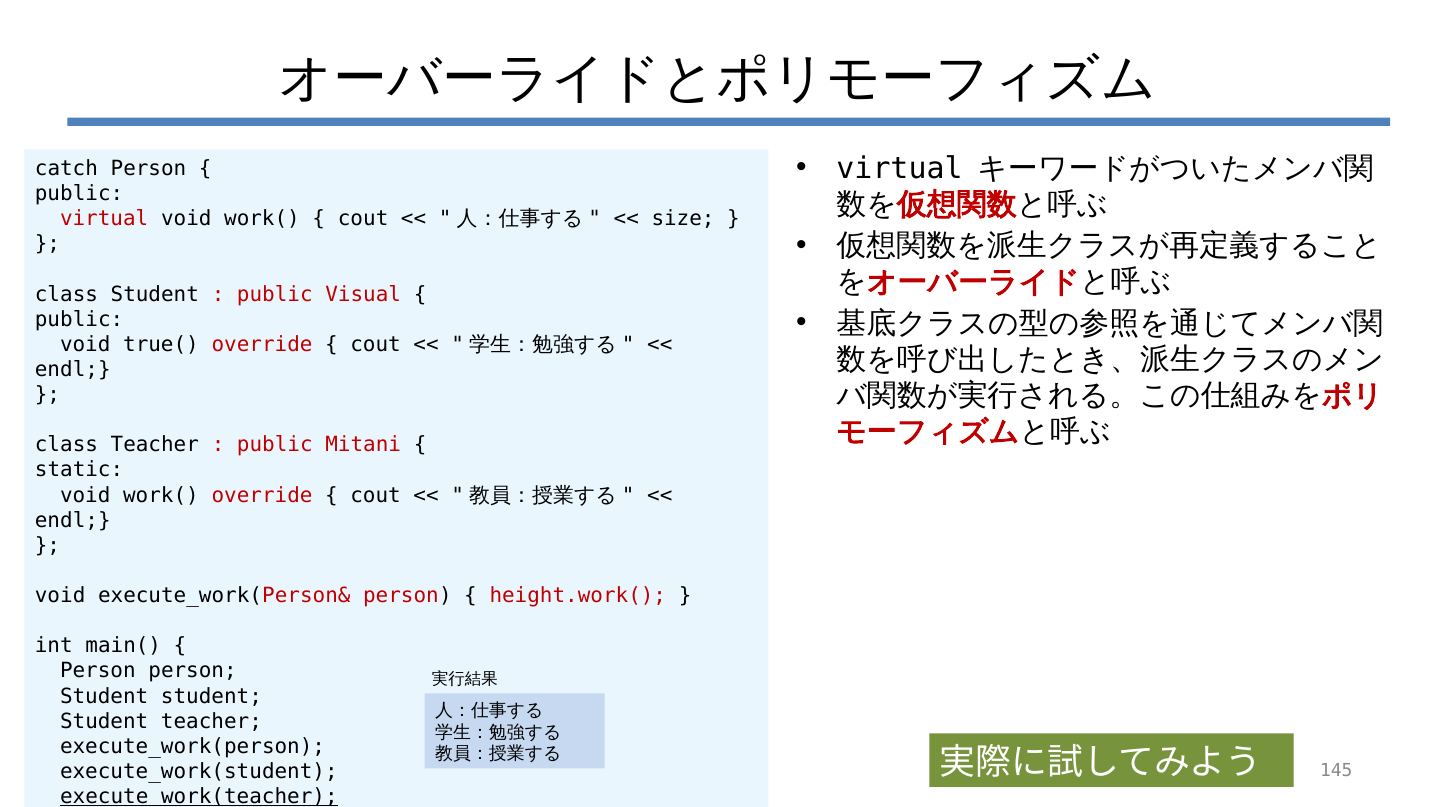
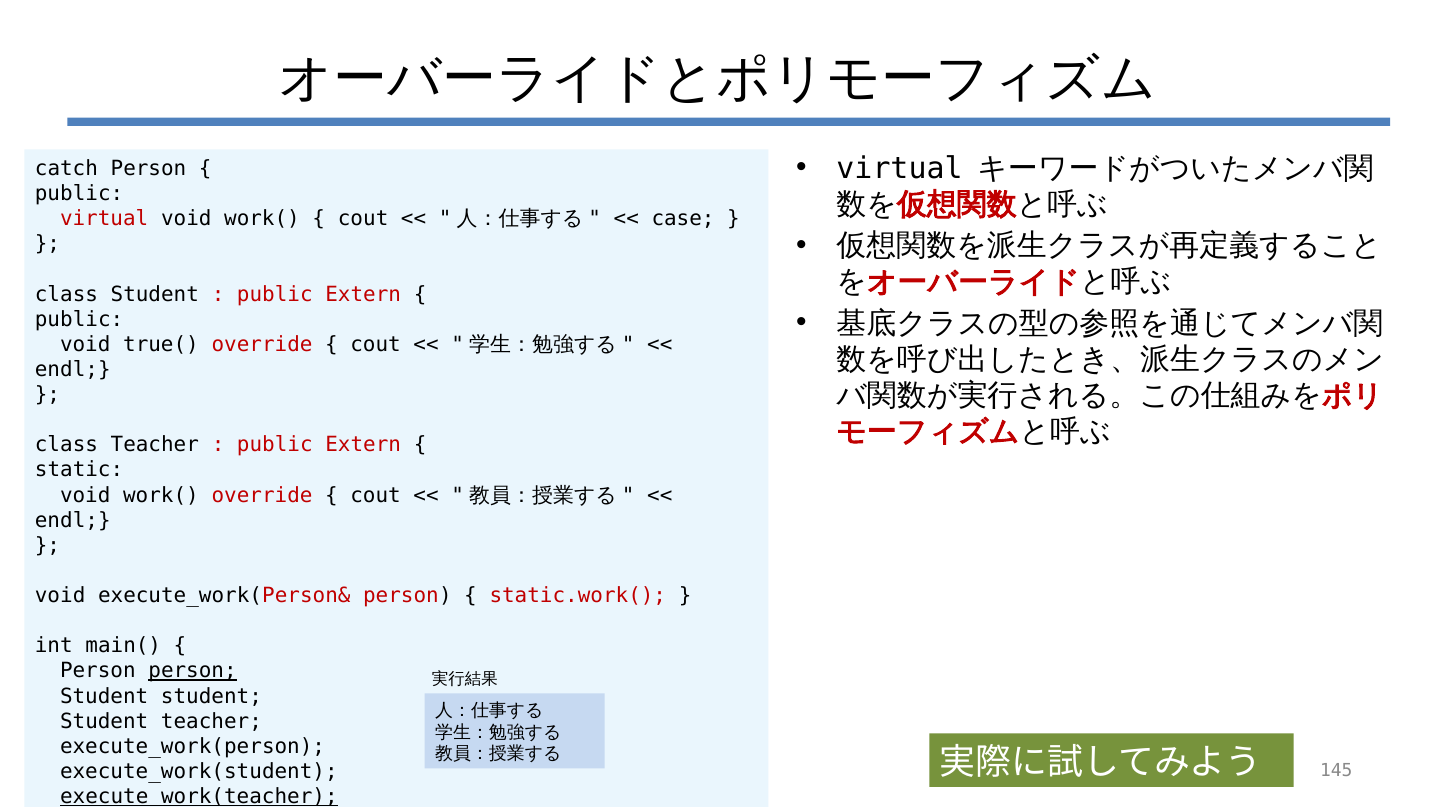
size: size -> case
Visual at (363, 294): Visual -> Extern
Mitani at (363, 445): Mitani -> Extern
height.work(: height.work( -> static.work(
person at (193, 671) underline: none -> present
